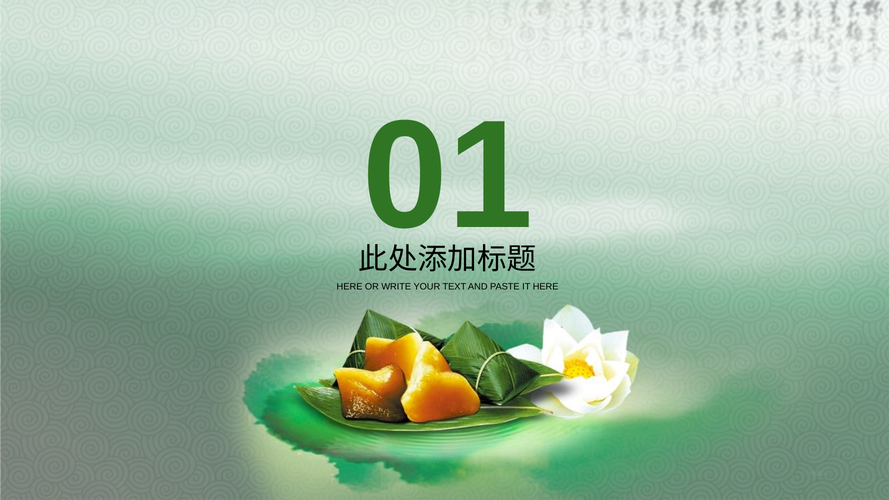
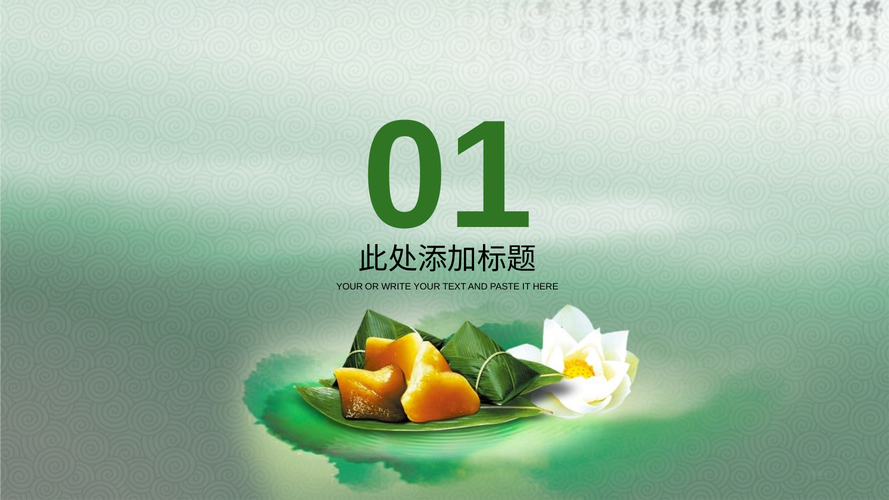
HERE at (350, 287): HERE -> YOUR
